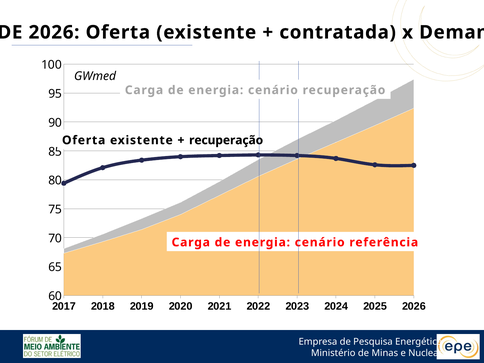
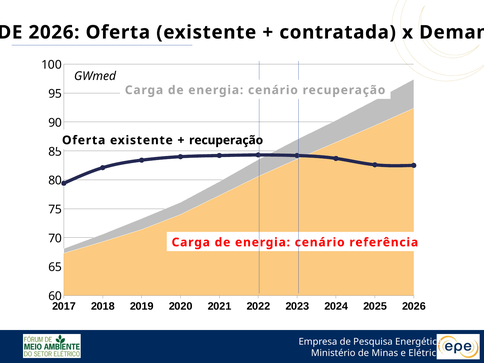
Nuclear: Nuclear -> Elétrico
